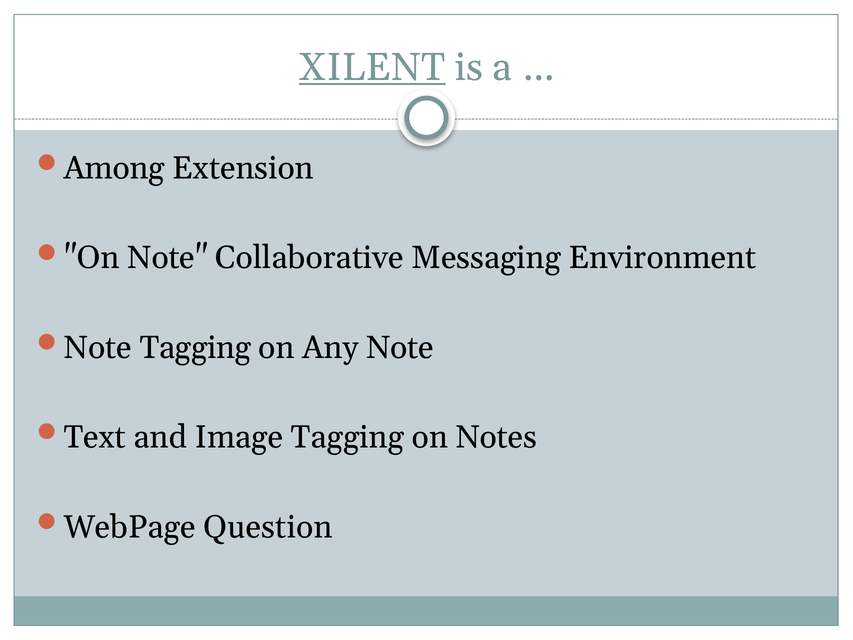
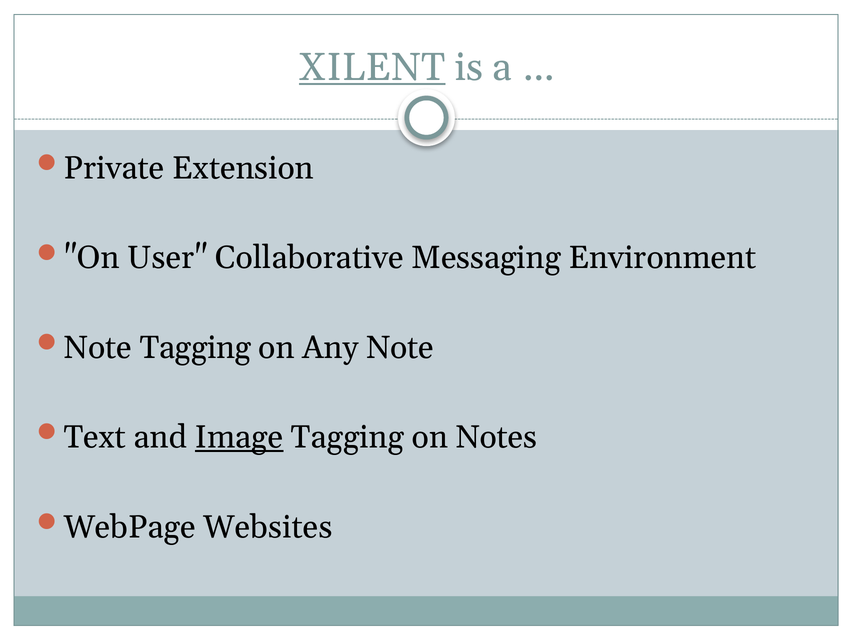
Among: Among -> Private
On Note: Note -> User
Image underline: none -> present
Question: Question -> Websites
